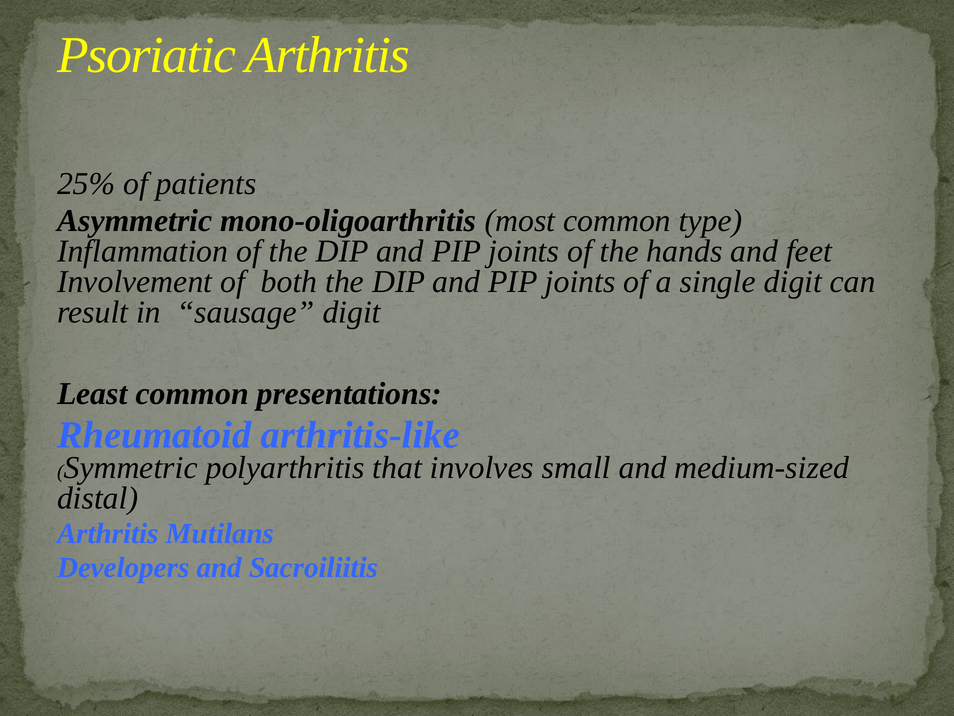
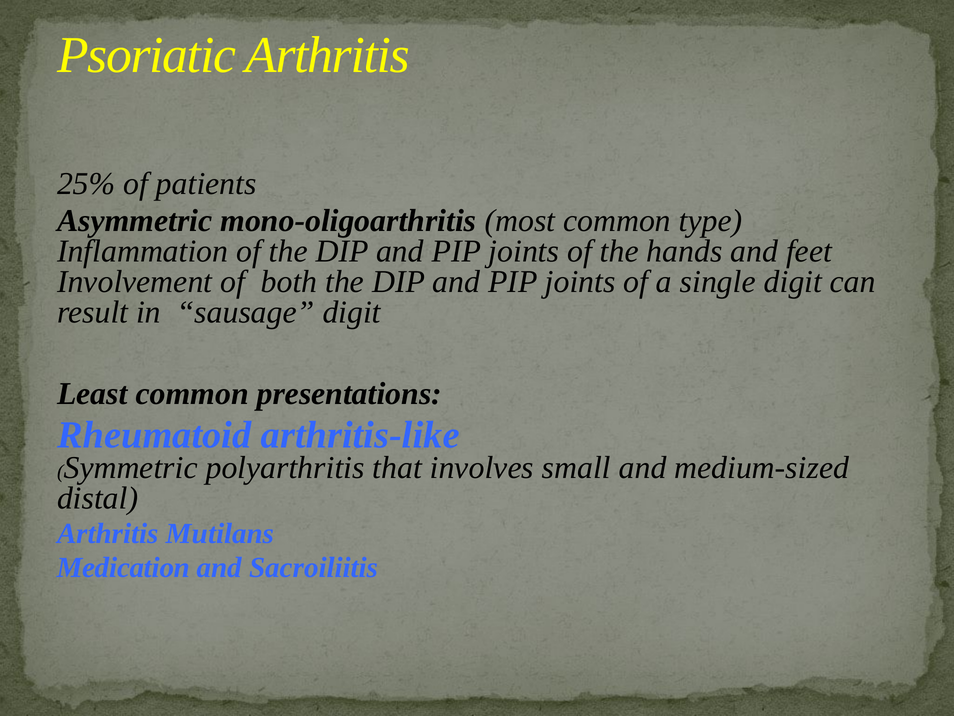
Developers: Developers -> Medication
